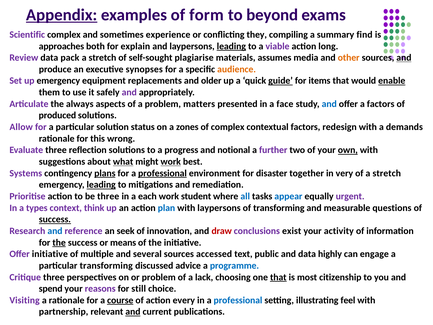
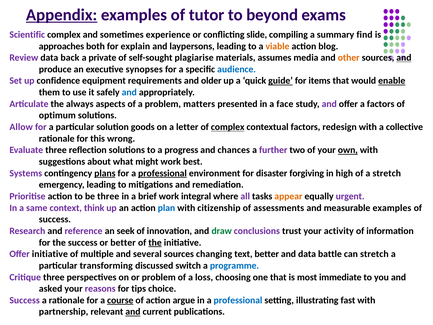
form: form -> tutor
they: they -> slide
leading at (231, 46) underline: present -> none
viable colour: purple -> orange
long: long -> blog
pack: pack -> back
stretch at (102, 58): stretch -> private
audience colour: orange -> blue
up emergency: emergency -> confidence
replacements: replacements -> requirements
and at (129, 92) colour: purple -> blue
and at (329, 104) colour: blue -> purple
produced: produced -> optimum
status: status -> goods
zones: zones -> letter
complex at (228, 127) underline: none -> present
demands: demands -> collective
notional: notional -> chances
what underline: present -> none
work at (171, 162) underline: present -> none
together: together -> forgiving
very: very -> high
leading at (101, 185) underline: present -> none
each: each -> brief
student: student -> integral
all colour: blue -> purple
appear colour: blue -> orange
types: types -> same
with laypersons: laypersons -> citizenship
of transforming: transforming -> assessments
measurable questions: questions -> examples
success at (55, 219) underline: present -> none
and at (55, 231) colour: blue -> black
draw colour: red -> green
exist: exist -> trust
the at (59, 242) underline: present -> none
or means: means -> better
the at (155, 242) underline: none -> present
accessed: accessed -> changing
text public: public -> better
highly: highly -> battle
can engage: engage -> stretch
advice: advice -> switch
lack: lack -> loss
that at (278, 277) underline: present -> none
citizenship: citizenship -> immediate
spend: spend -> asked
still: still -> tips
Visiting at (25, 300): Visiting -> Success
every: every -> argue
feel: feel -> fast
